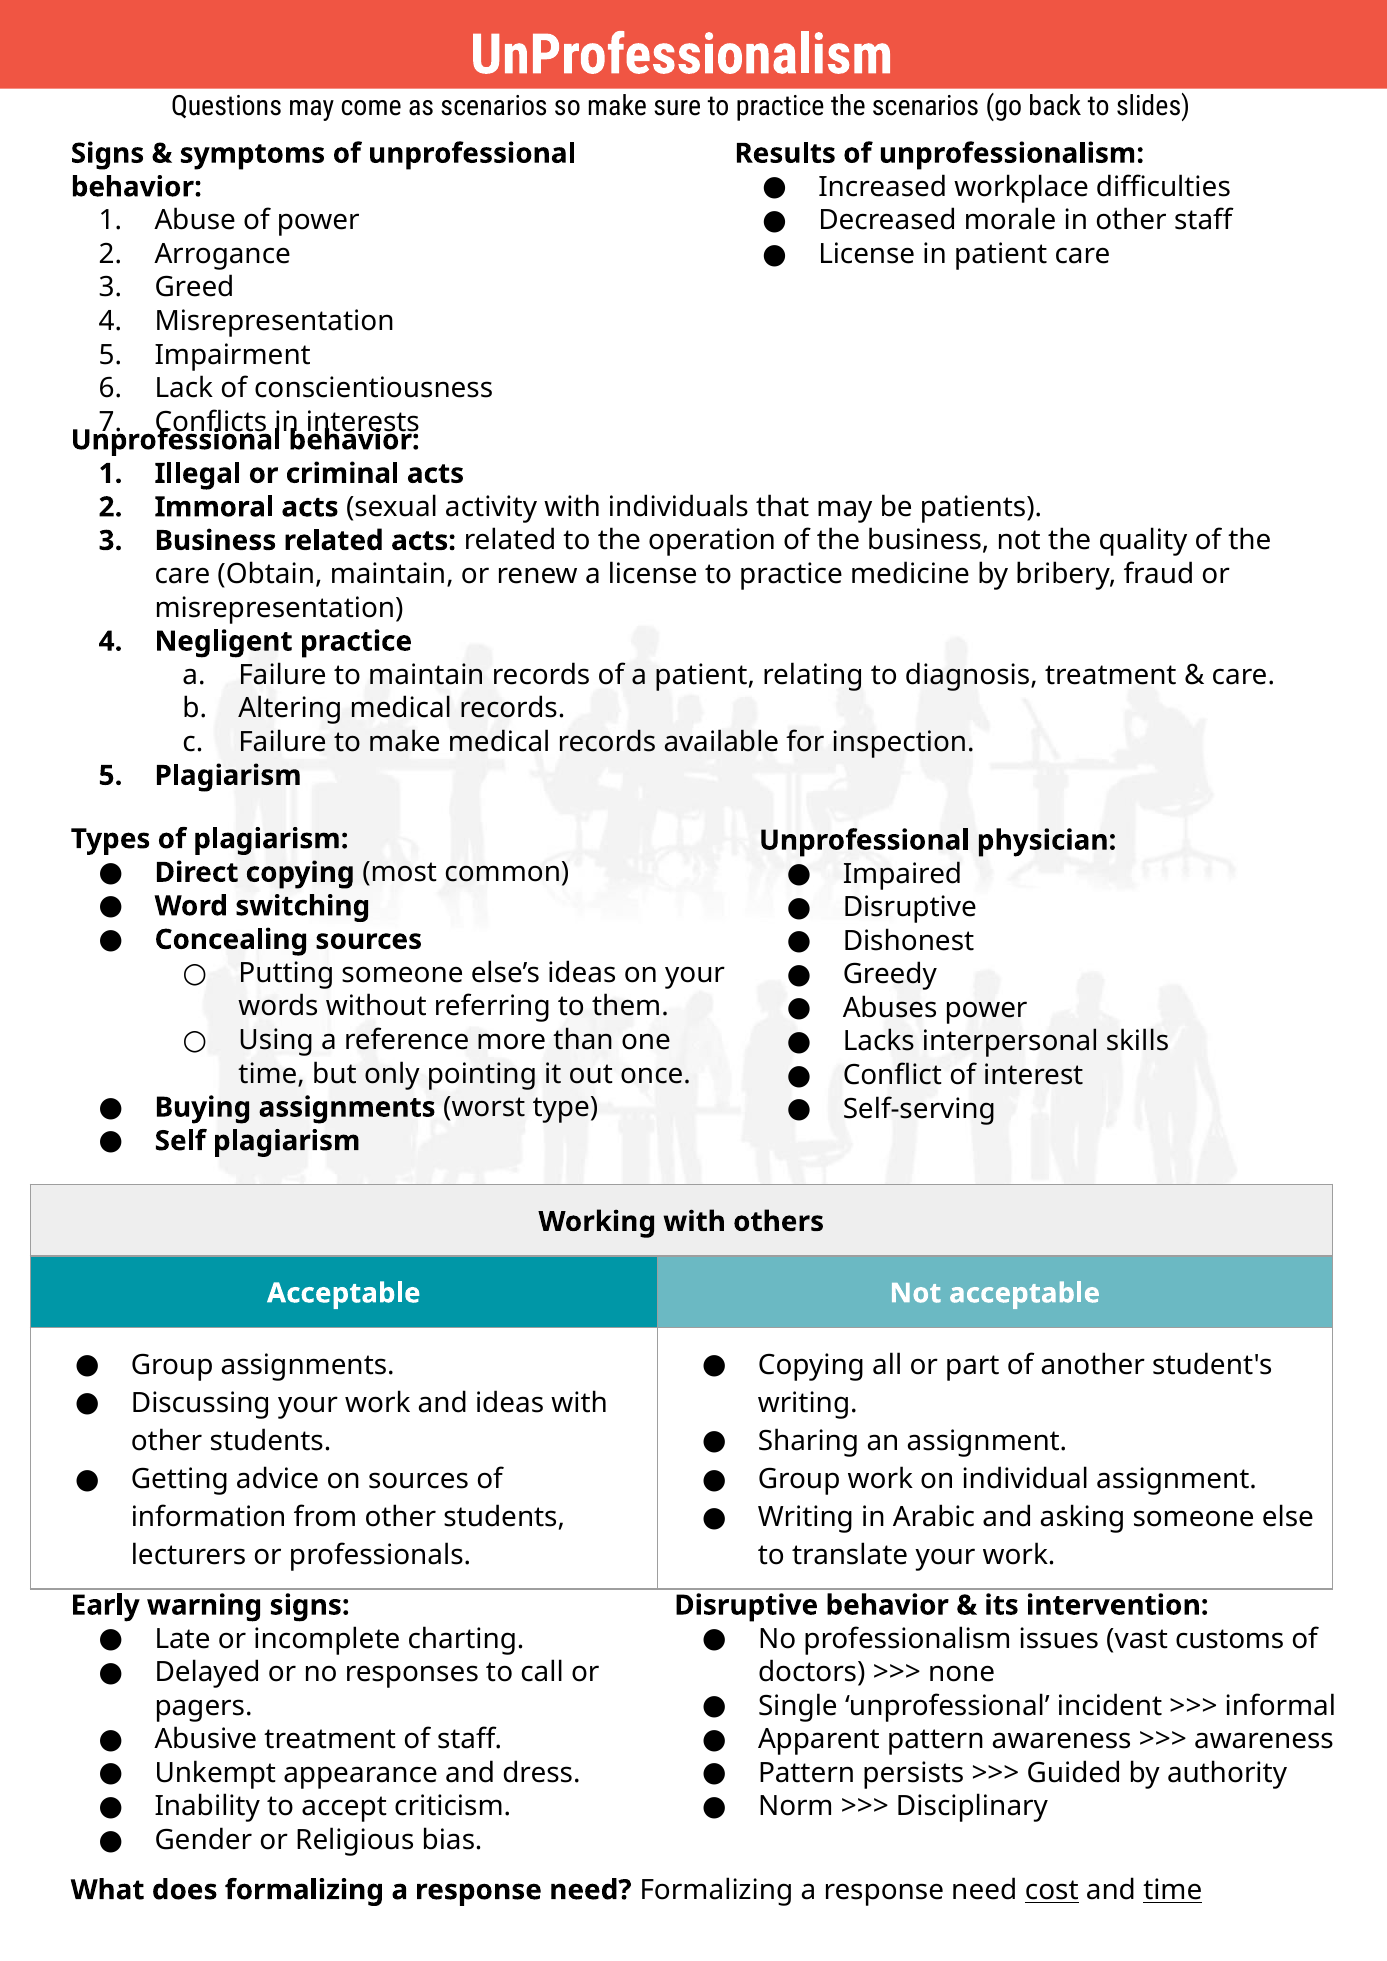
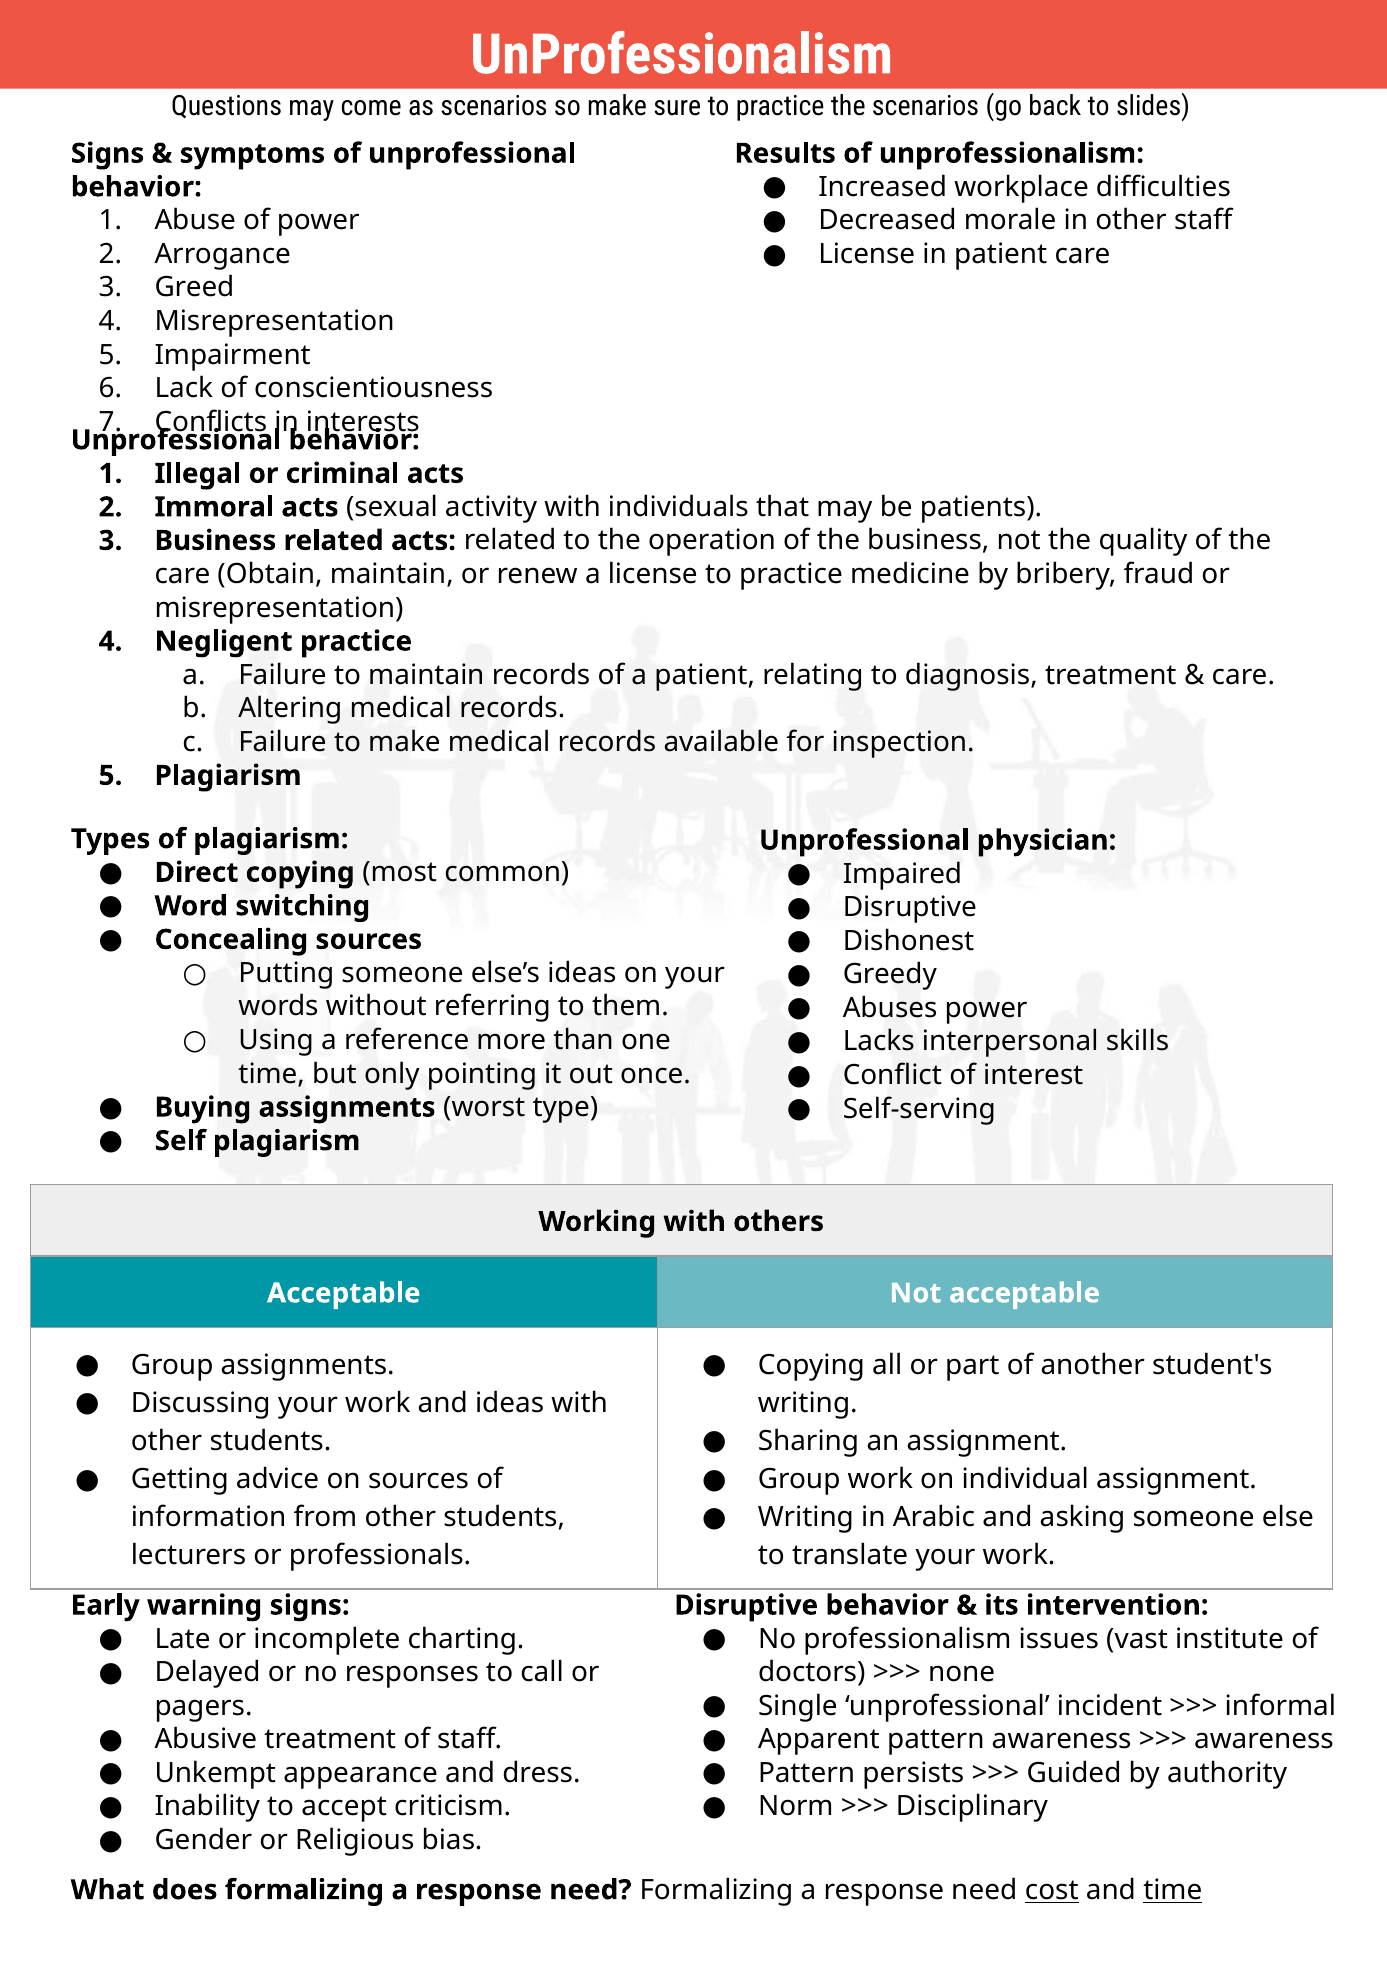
customs: customs -> institute
